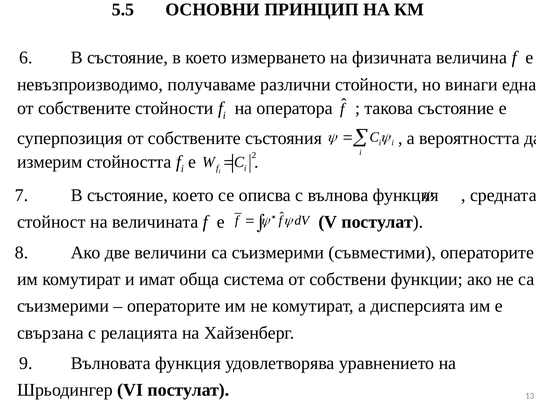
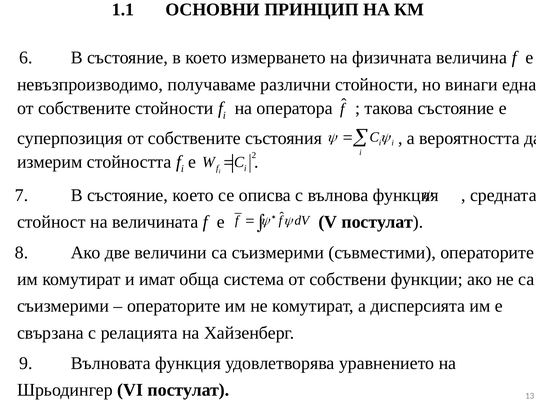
5.5: 5.5 -> 1.1
